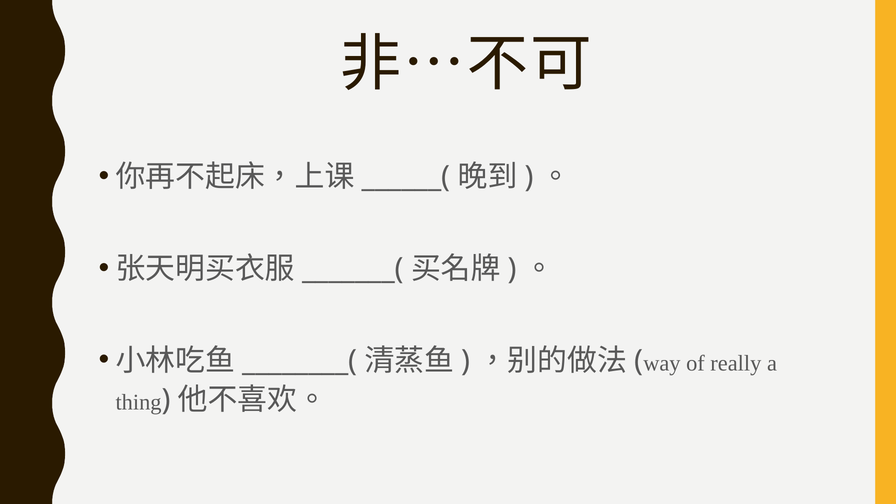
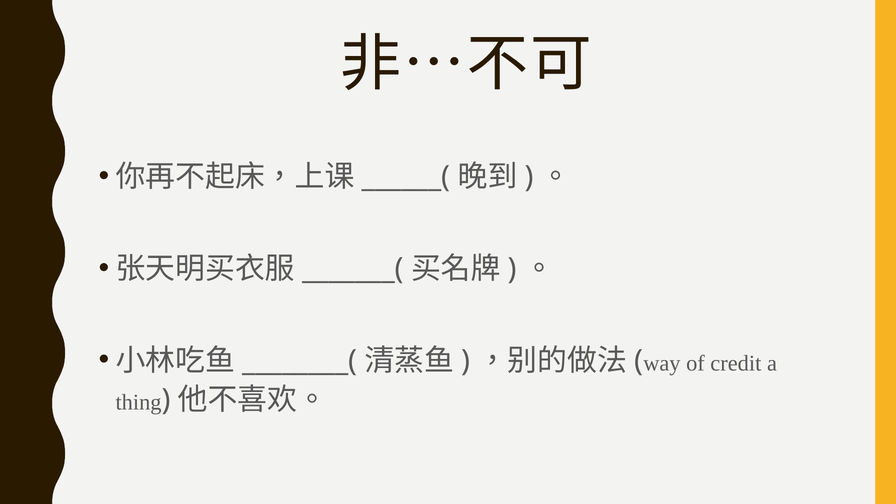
really: really -> credit
